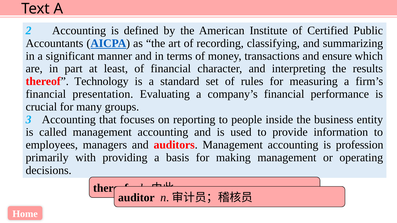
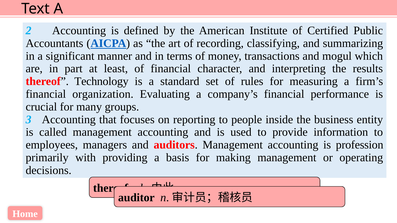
ensure: ensure -> mogul
presentation: presentation -> organization
